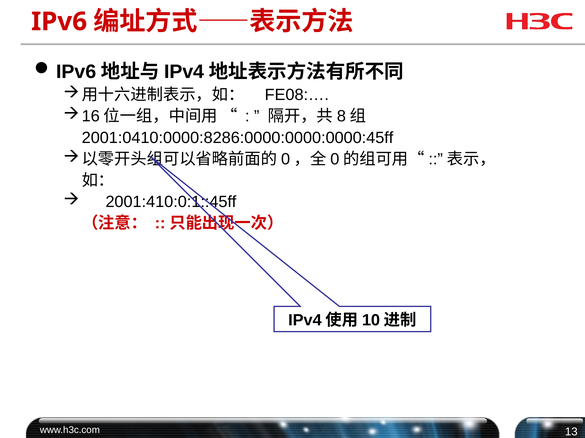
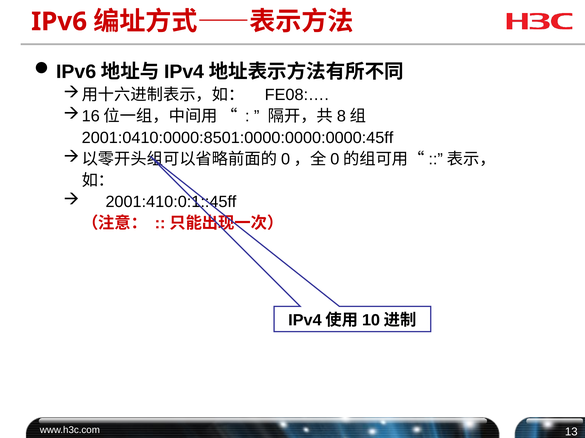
2001:0410:0000:8286:0000:0000:0000:45ff: 2001:0410:0000:8286:0000:0000:0000:45ff -> 2001:0410:0000:8501:0000:0000:0000:45ff
